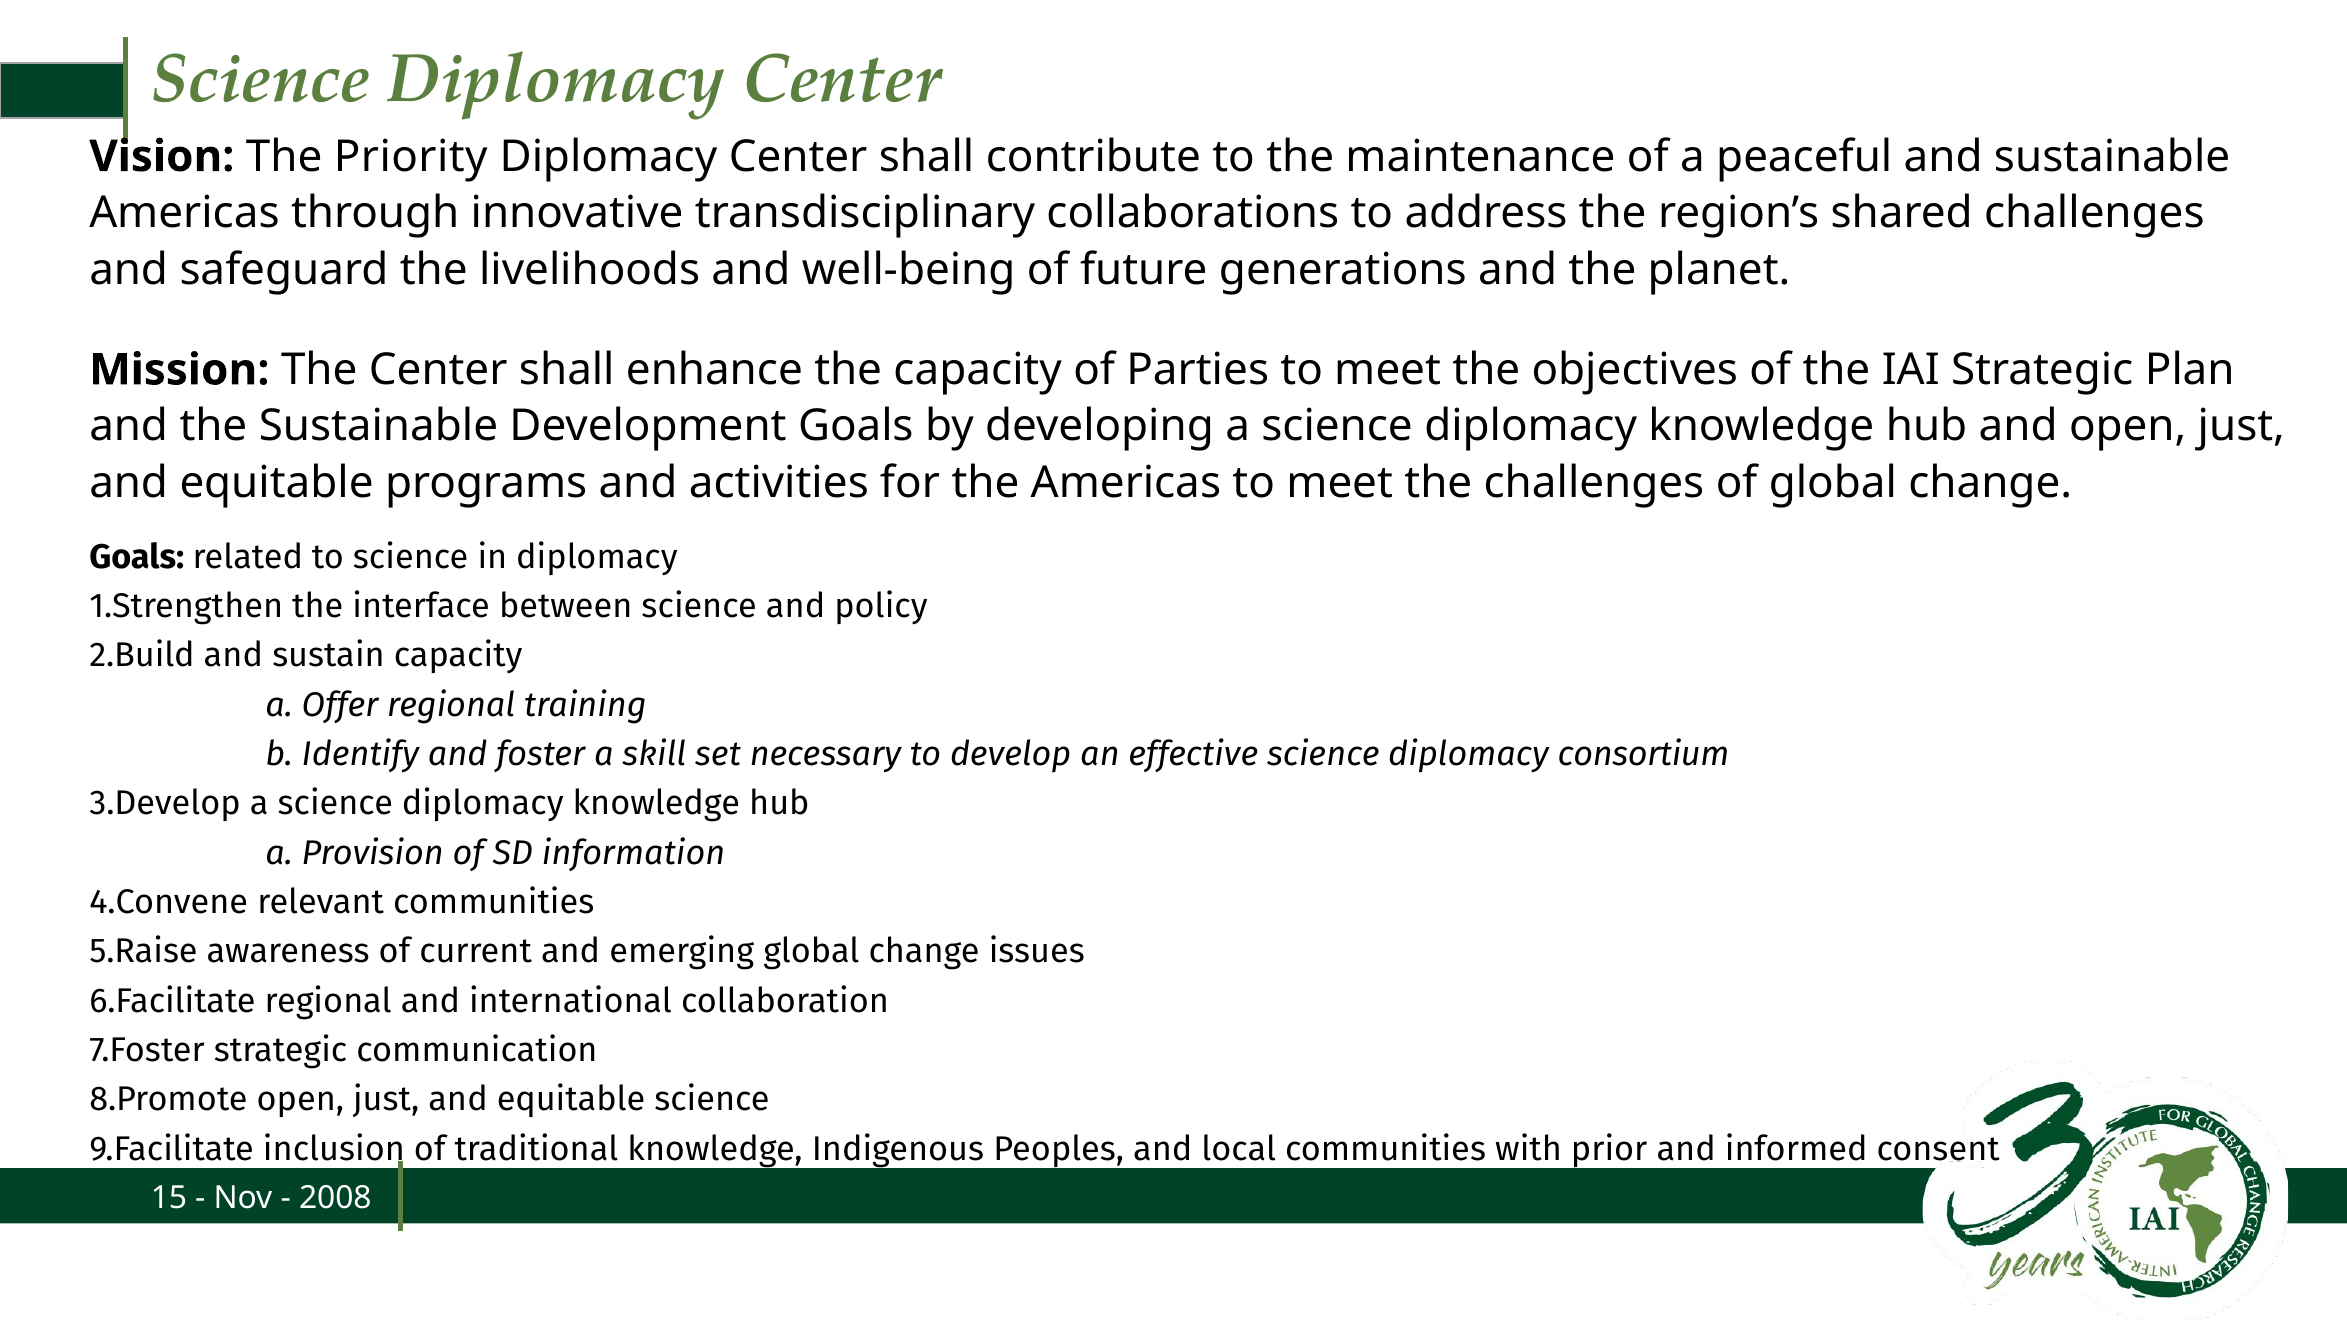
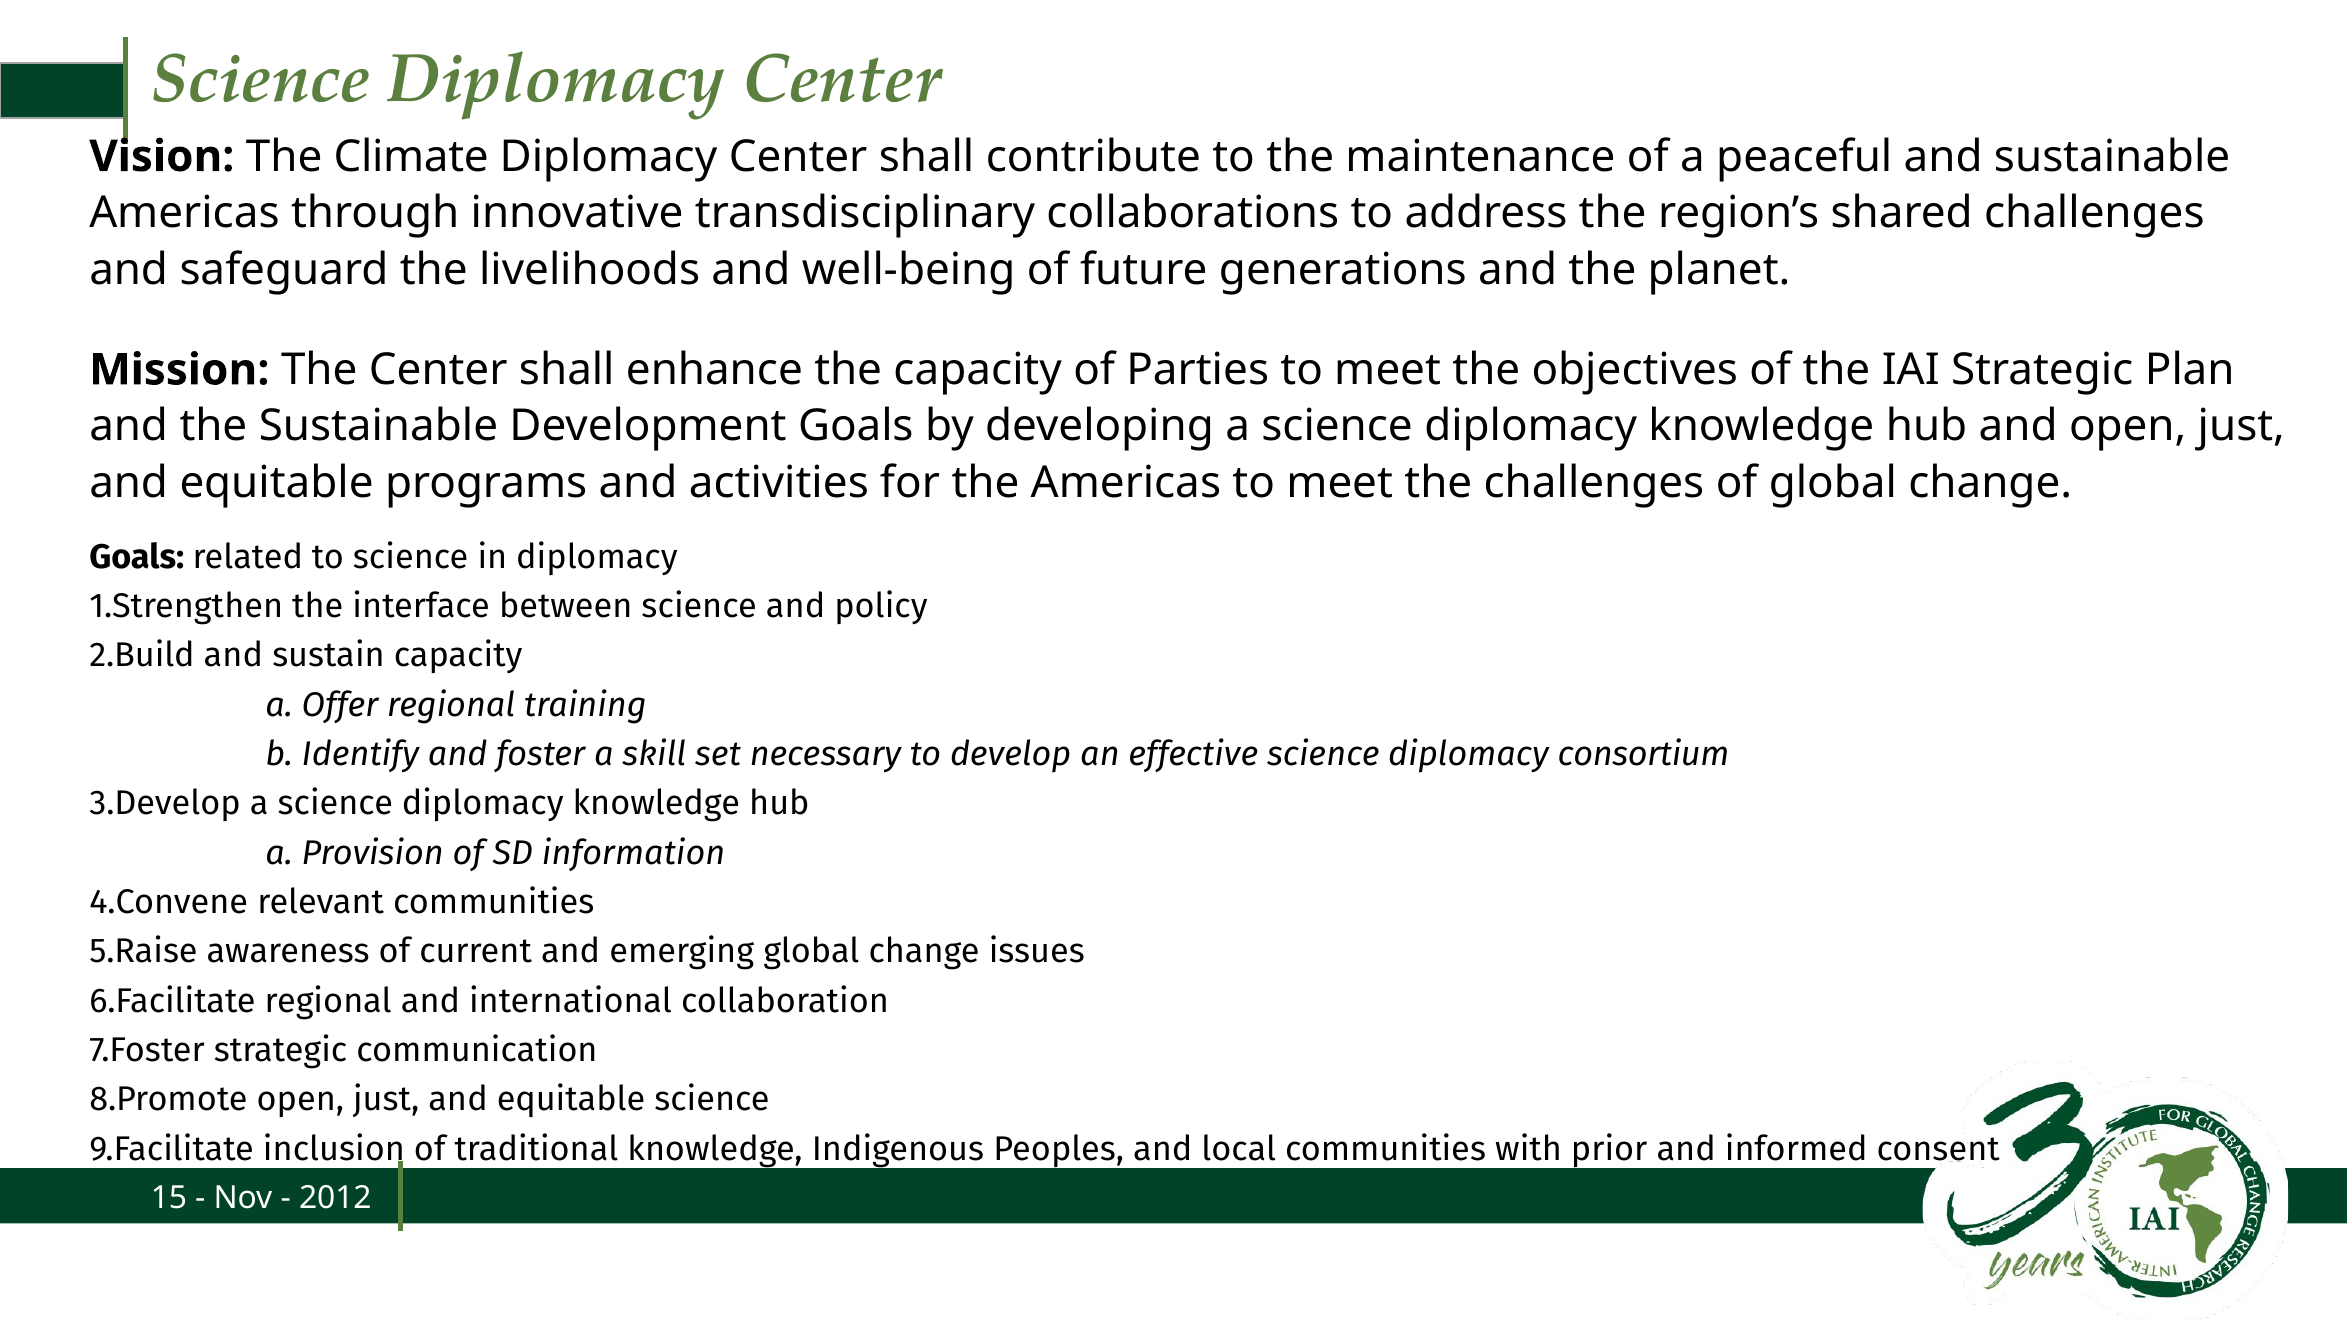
Priority: Priority -> Climate
2008: 2008 -> 2012
